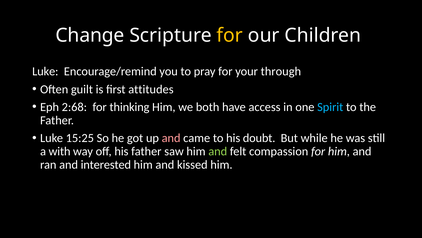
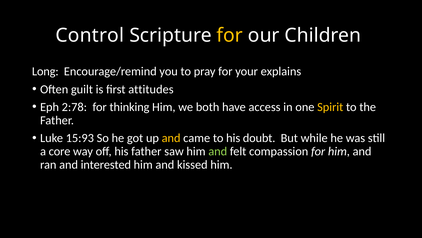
Change: Change -> Control
Luke at (45, 71): Luke -> Long
through: through -> explains
2:68: 2:68 -> 2:78
Spirit colour: light blue -> yellow
15:25: 15:25 -> 15:93
and at (171, 138) colour: pink -> yellow
with: with -> core
